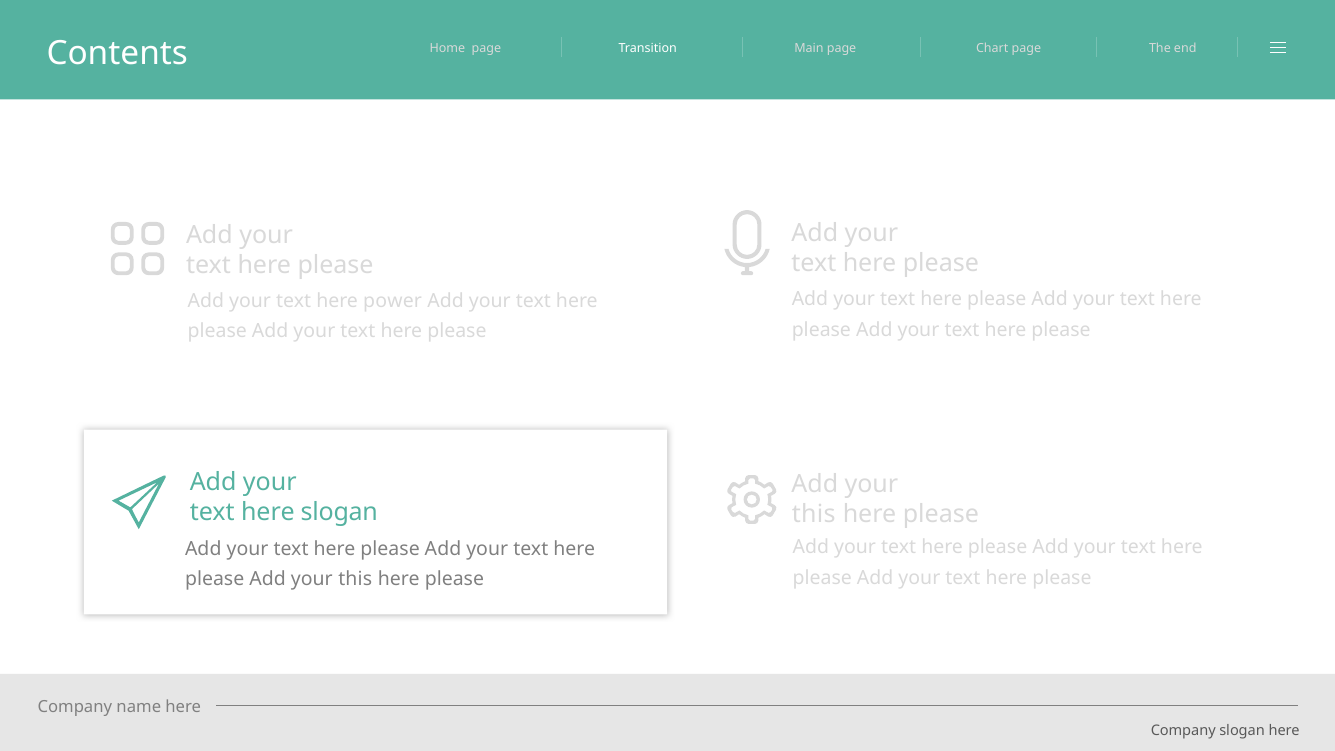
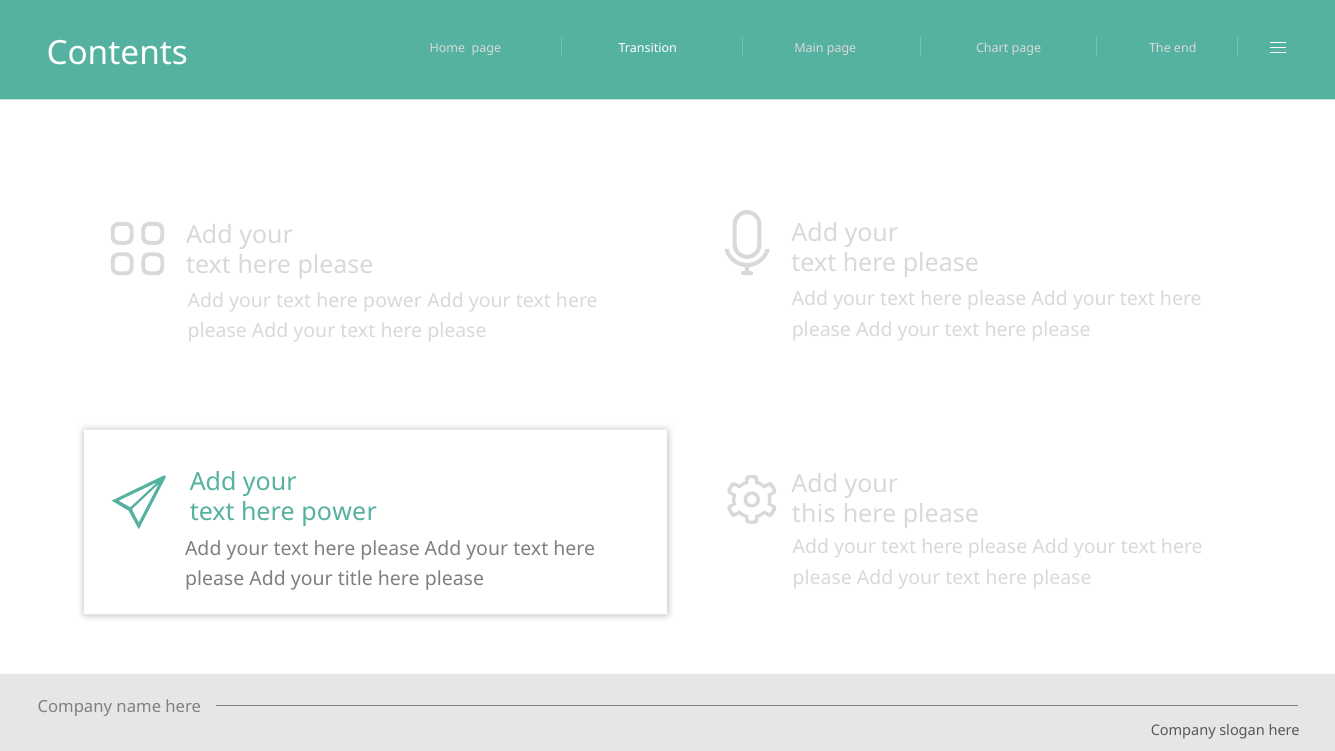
slogan at (339, 513): slogan -> power
this at (355, 579): this -> title
